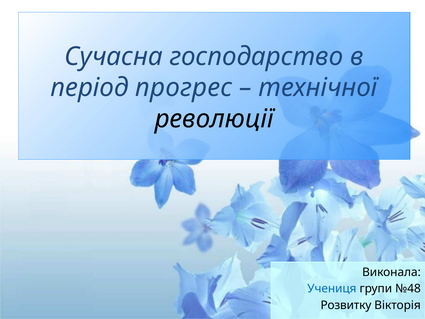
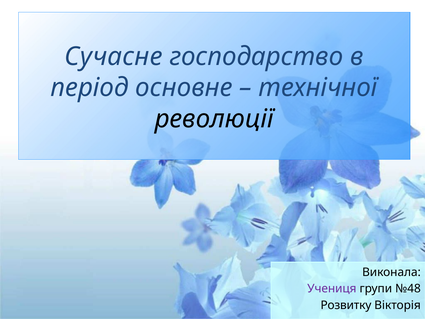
Сучасна: Сучасна -> Сучасне
прогрес: прогрес -> основне
Учениця colour: blue -> purple
